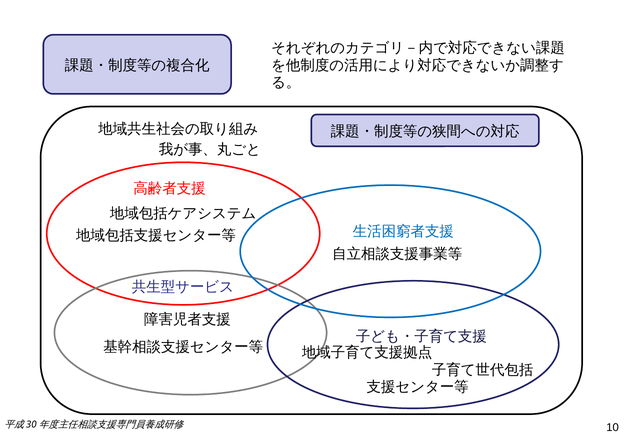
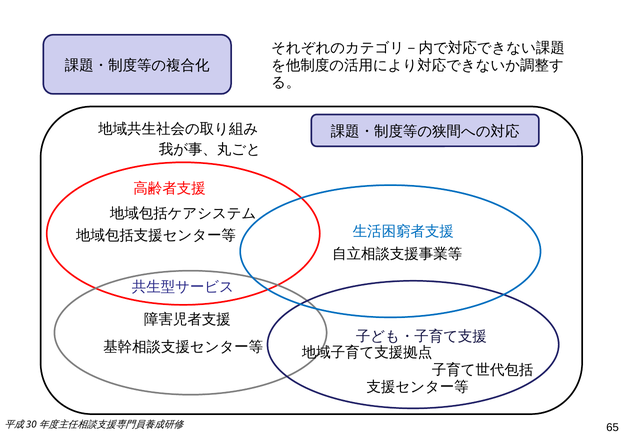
10: 10 -> 65
